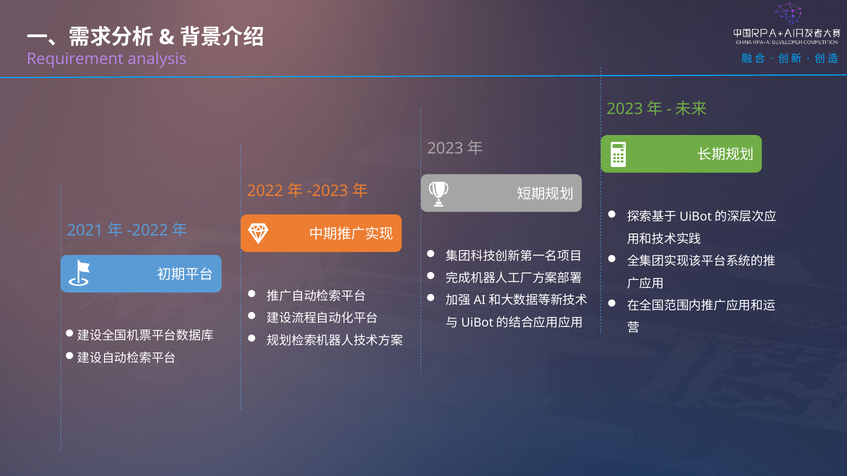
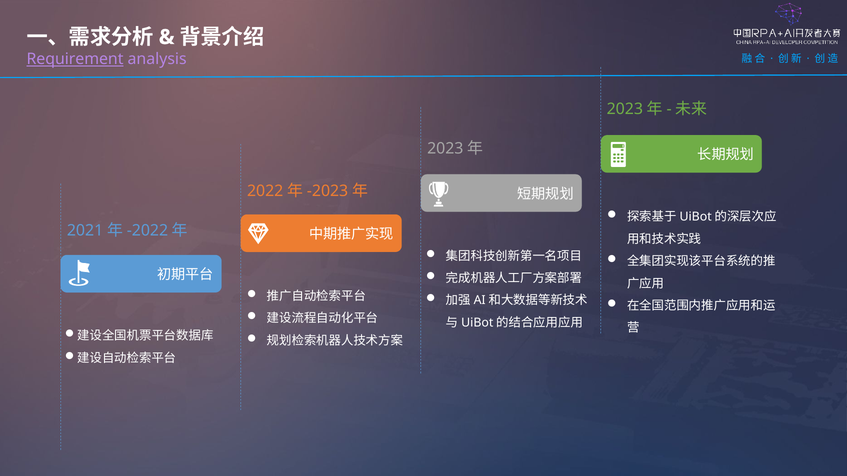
Requirement underline: none -> present
